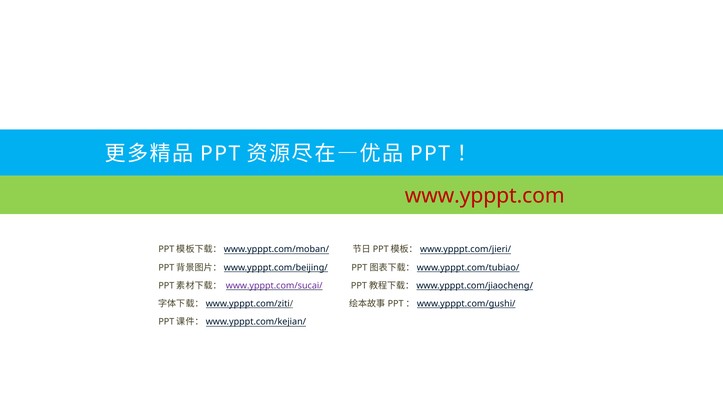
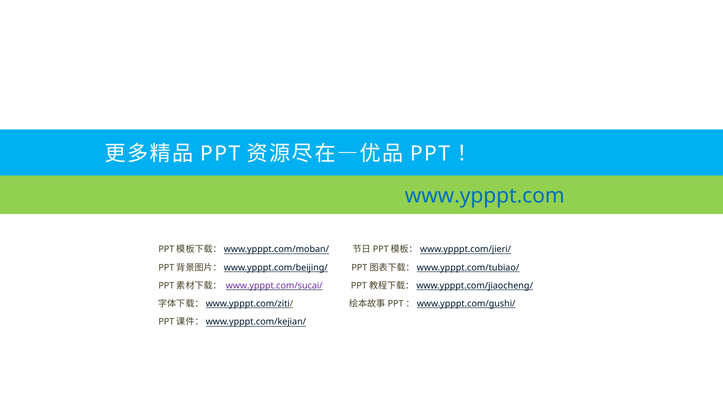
www.ypppt.com colour: red -> blue
